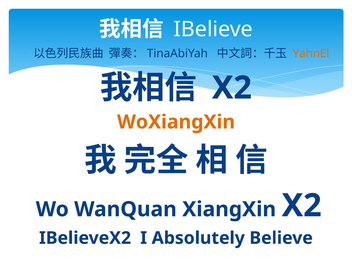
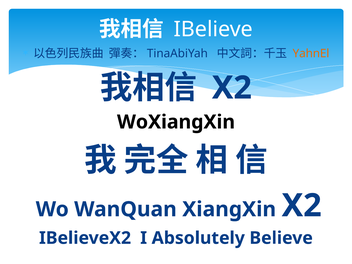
WoXiangXin colour: orange -> black
